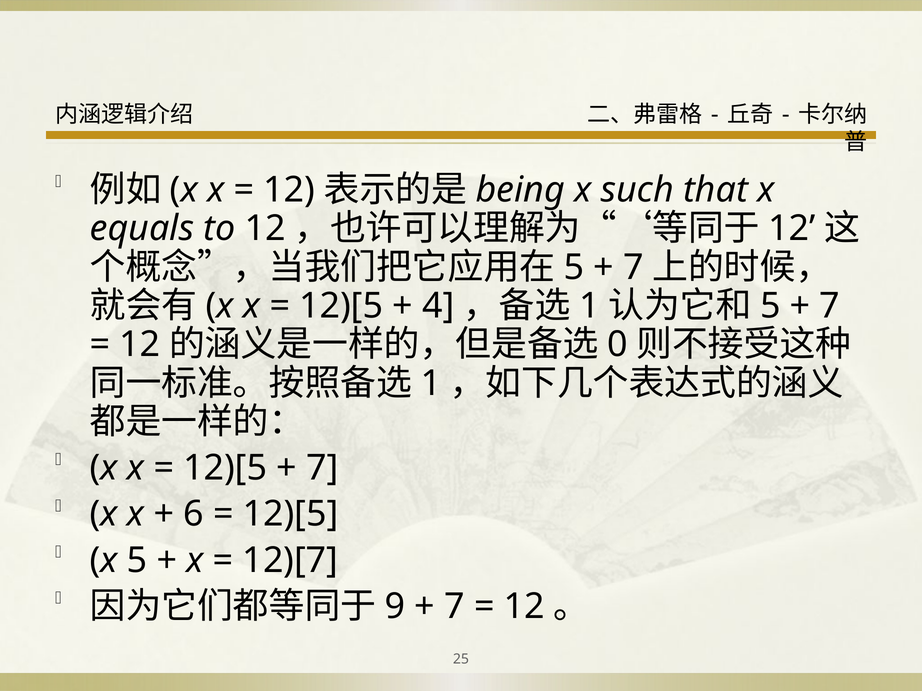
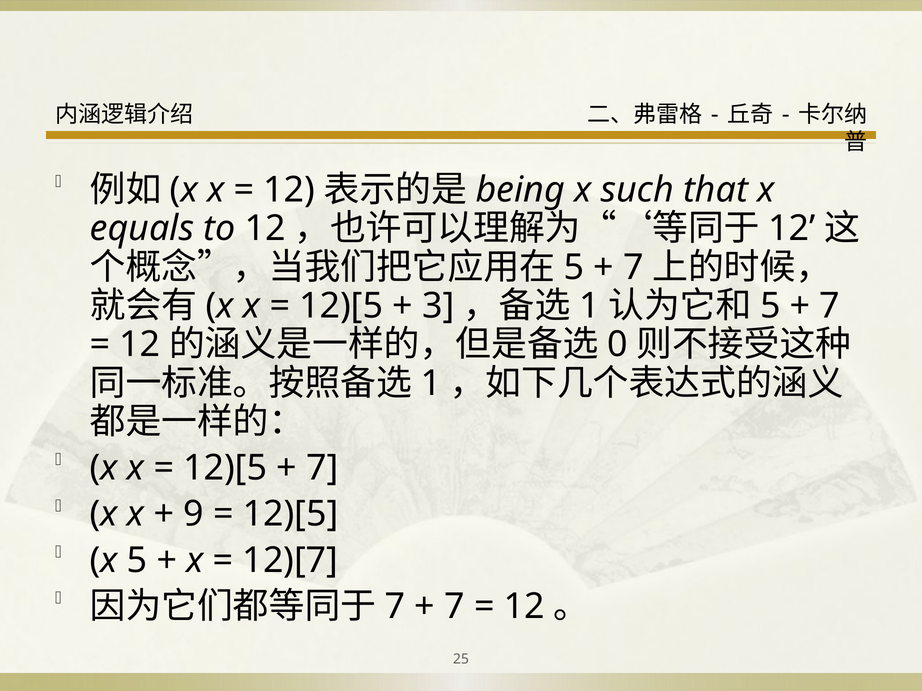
4: 4 -> 3
6: 6 -> 9
9 at (395, 607): 9 -> 7
